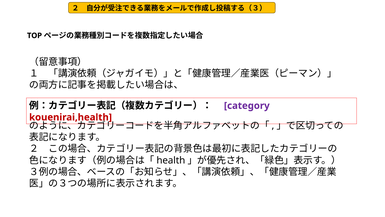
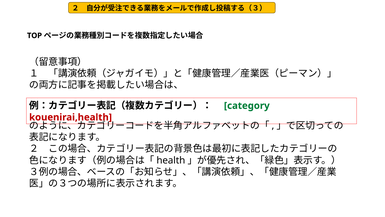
category colour: purple -> green
